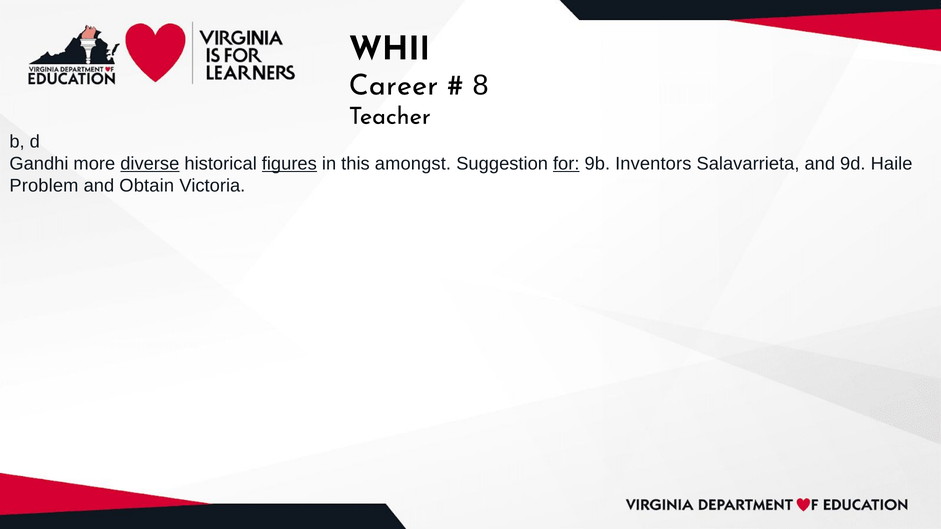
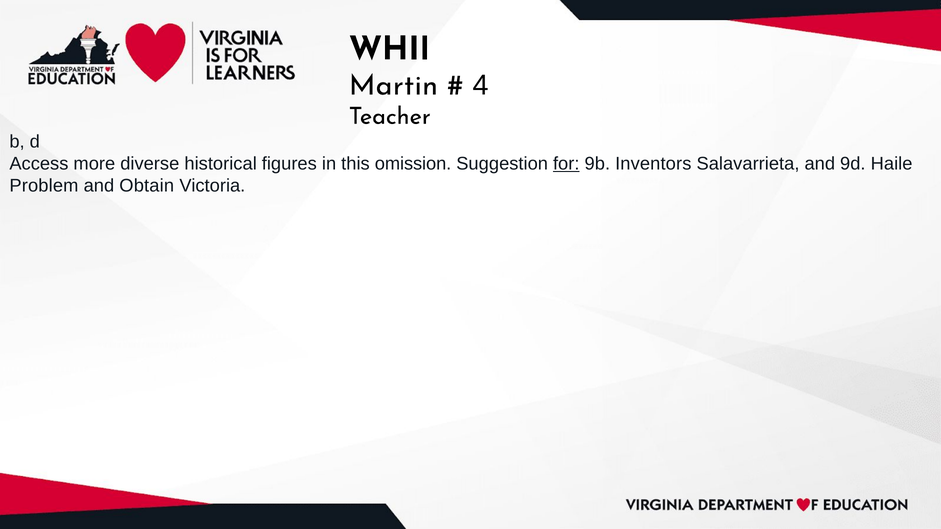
Career: Career -> Martin
8: 8 -> 4
Gandhi: Gandhi -> Access
diverse underline: present -> none
figures underline: present -> none
amongst: amongst -> omission
